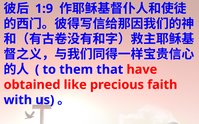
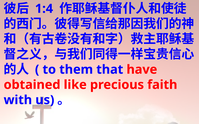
1:9: 1:9 -> 1:4
